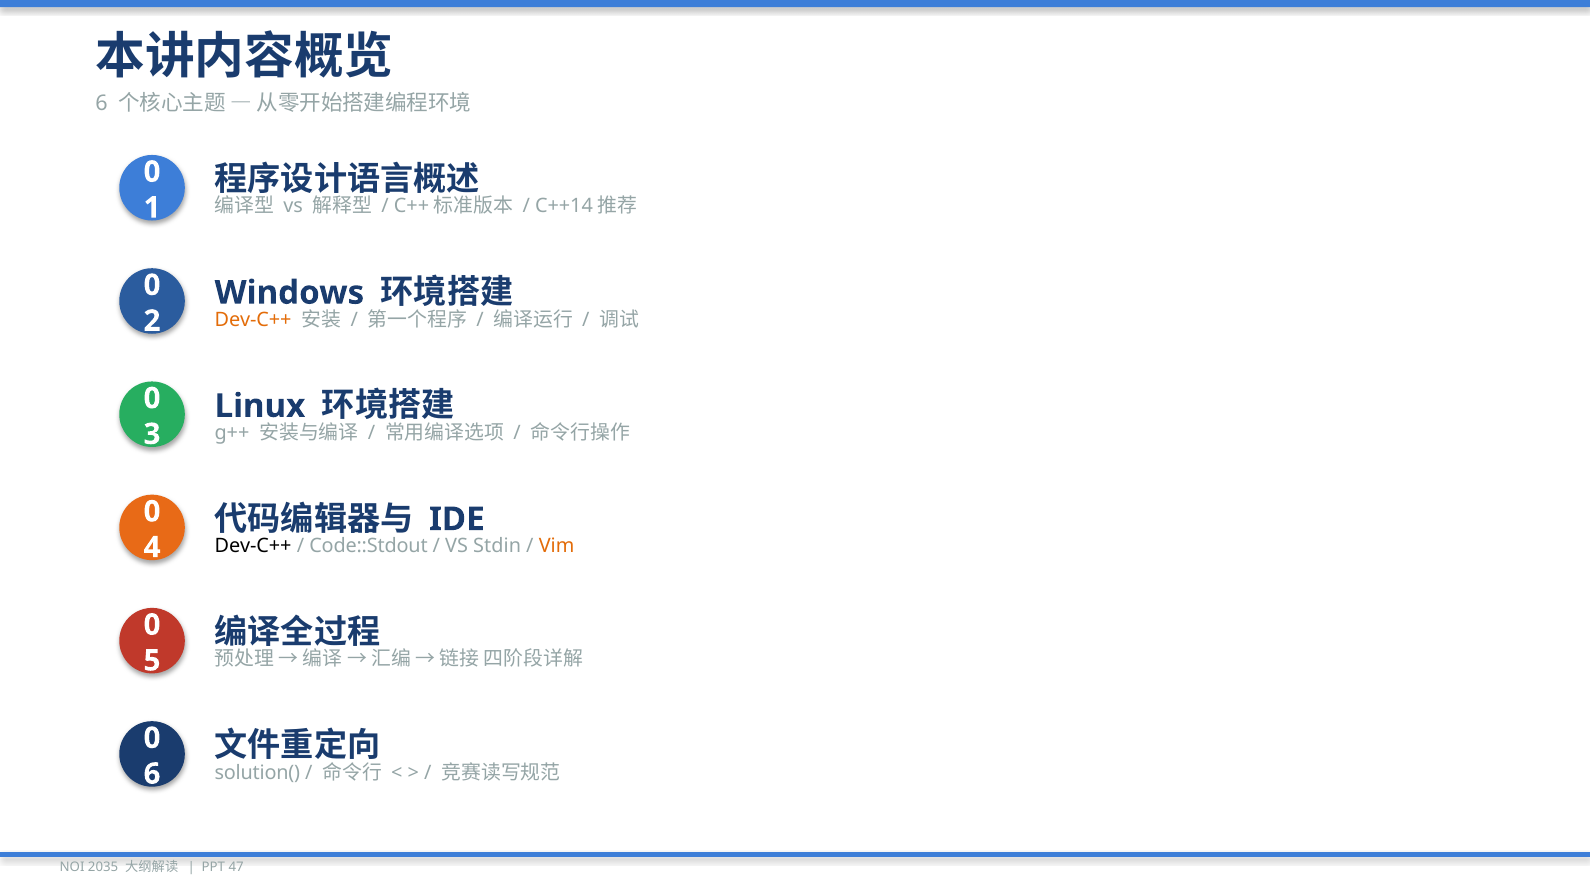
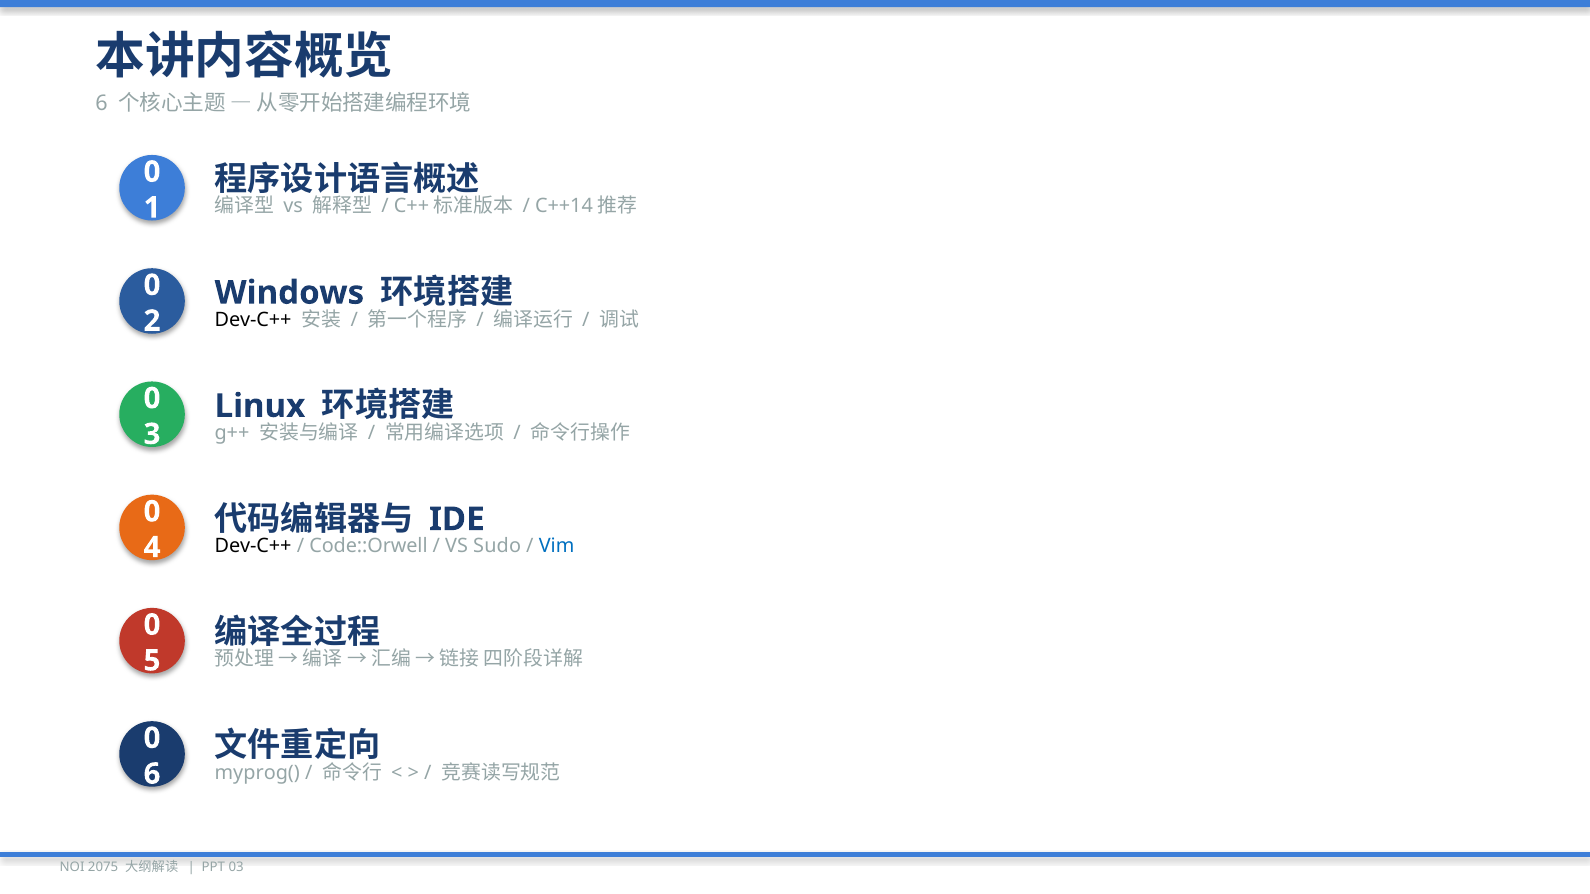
Dev-C++ at (253, 320) colour: orange -> black
Code::Stdout: Code::Stdout -> Code::Orwell
Stdin: Stdin -> Sudo
Vim colour: orange -> blue
solution(: solution( -> myprog(
2035: 2035 -> 2075
47: 47 -> 03
